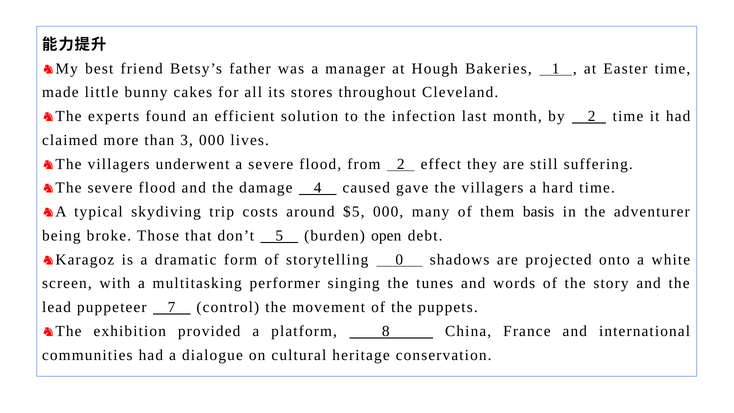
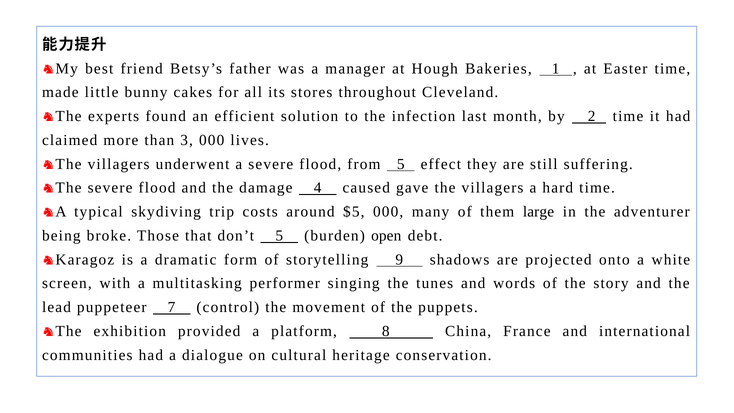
from 2: 2 -> 5
basis: basis -> large
0: 0 -> 9
